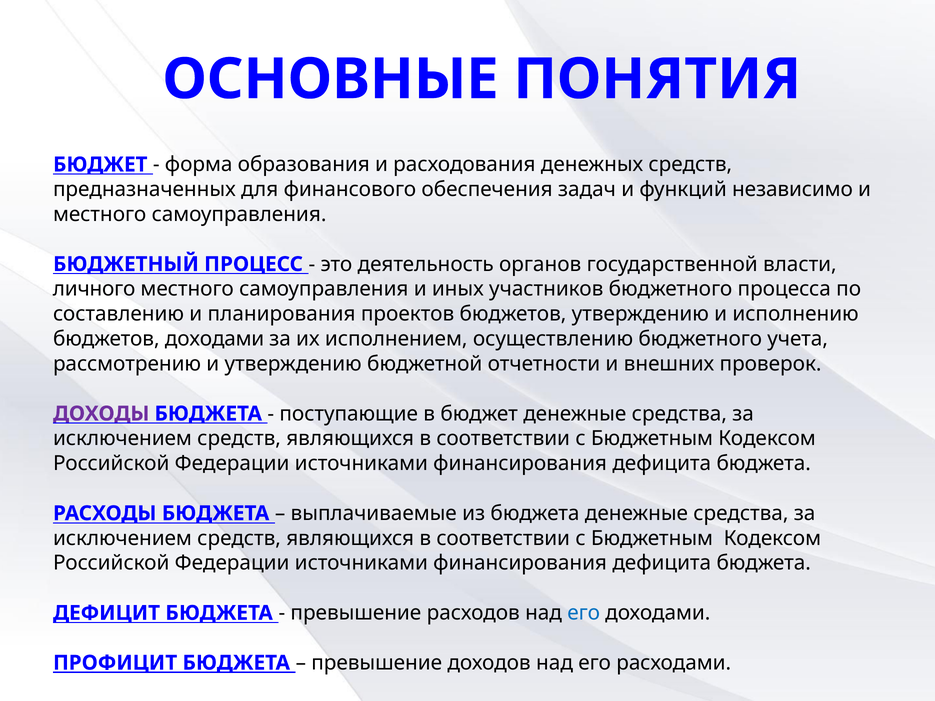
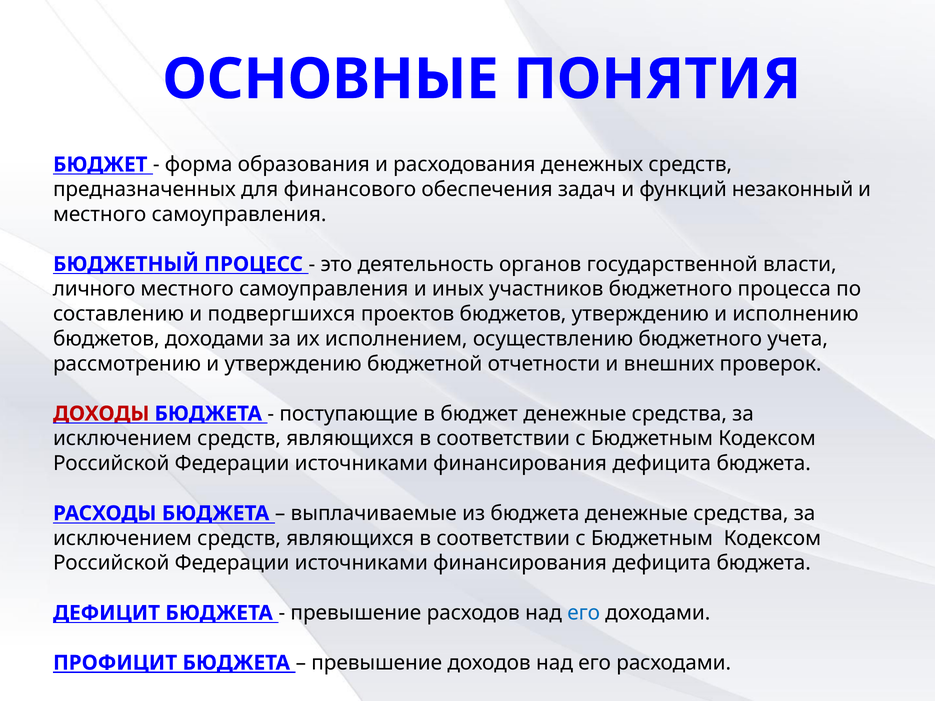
независимо: независимо -> незаконный
планирования: планирования -> подвергшихся
ДОХОДЫ colour: purple -> red
